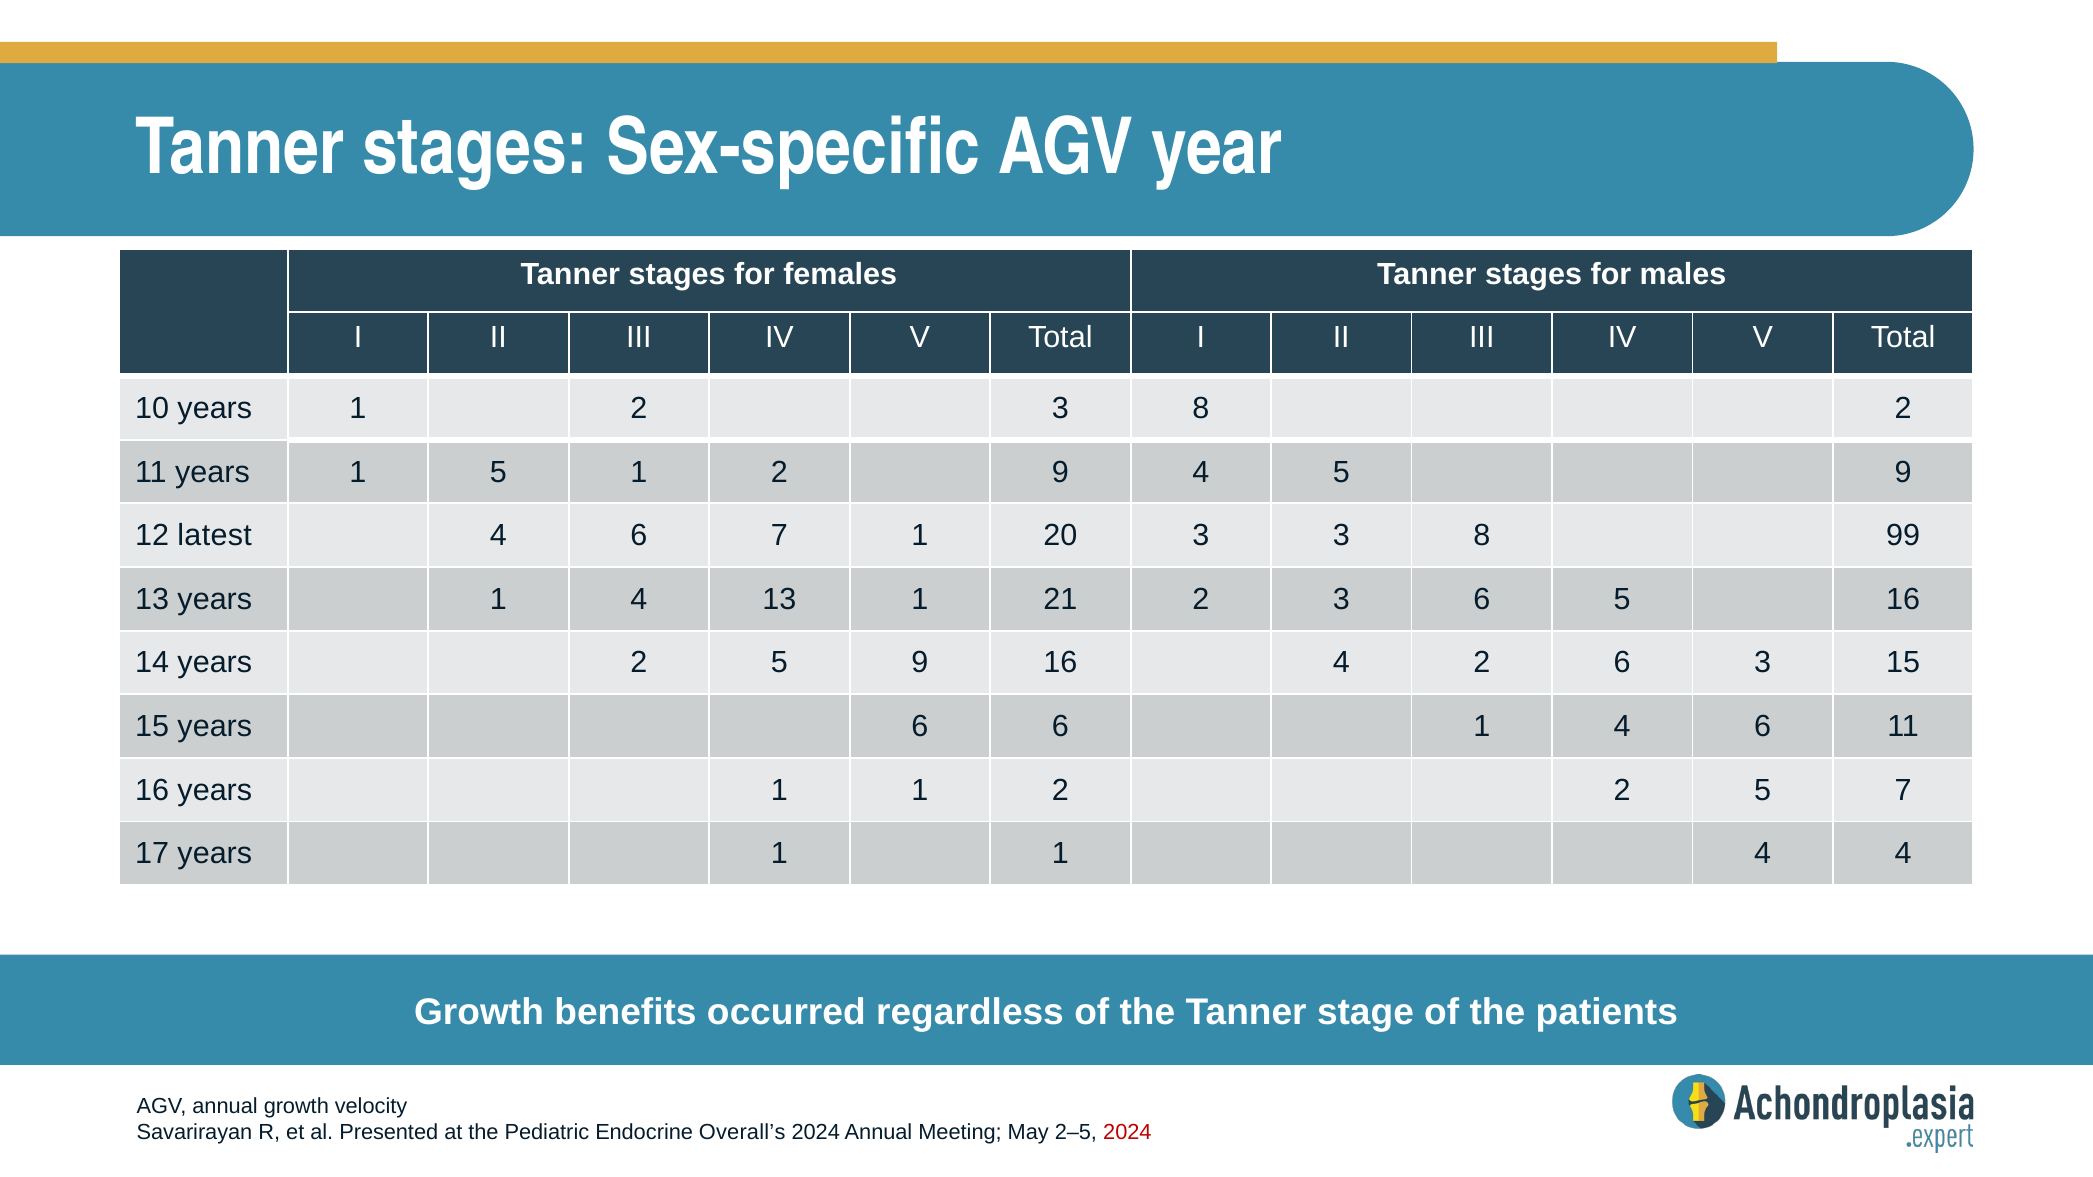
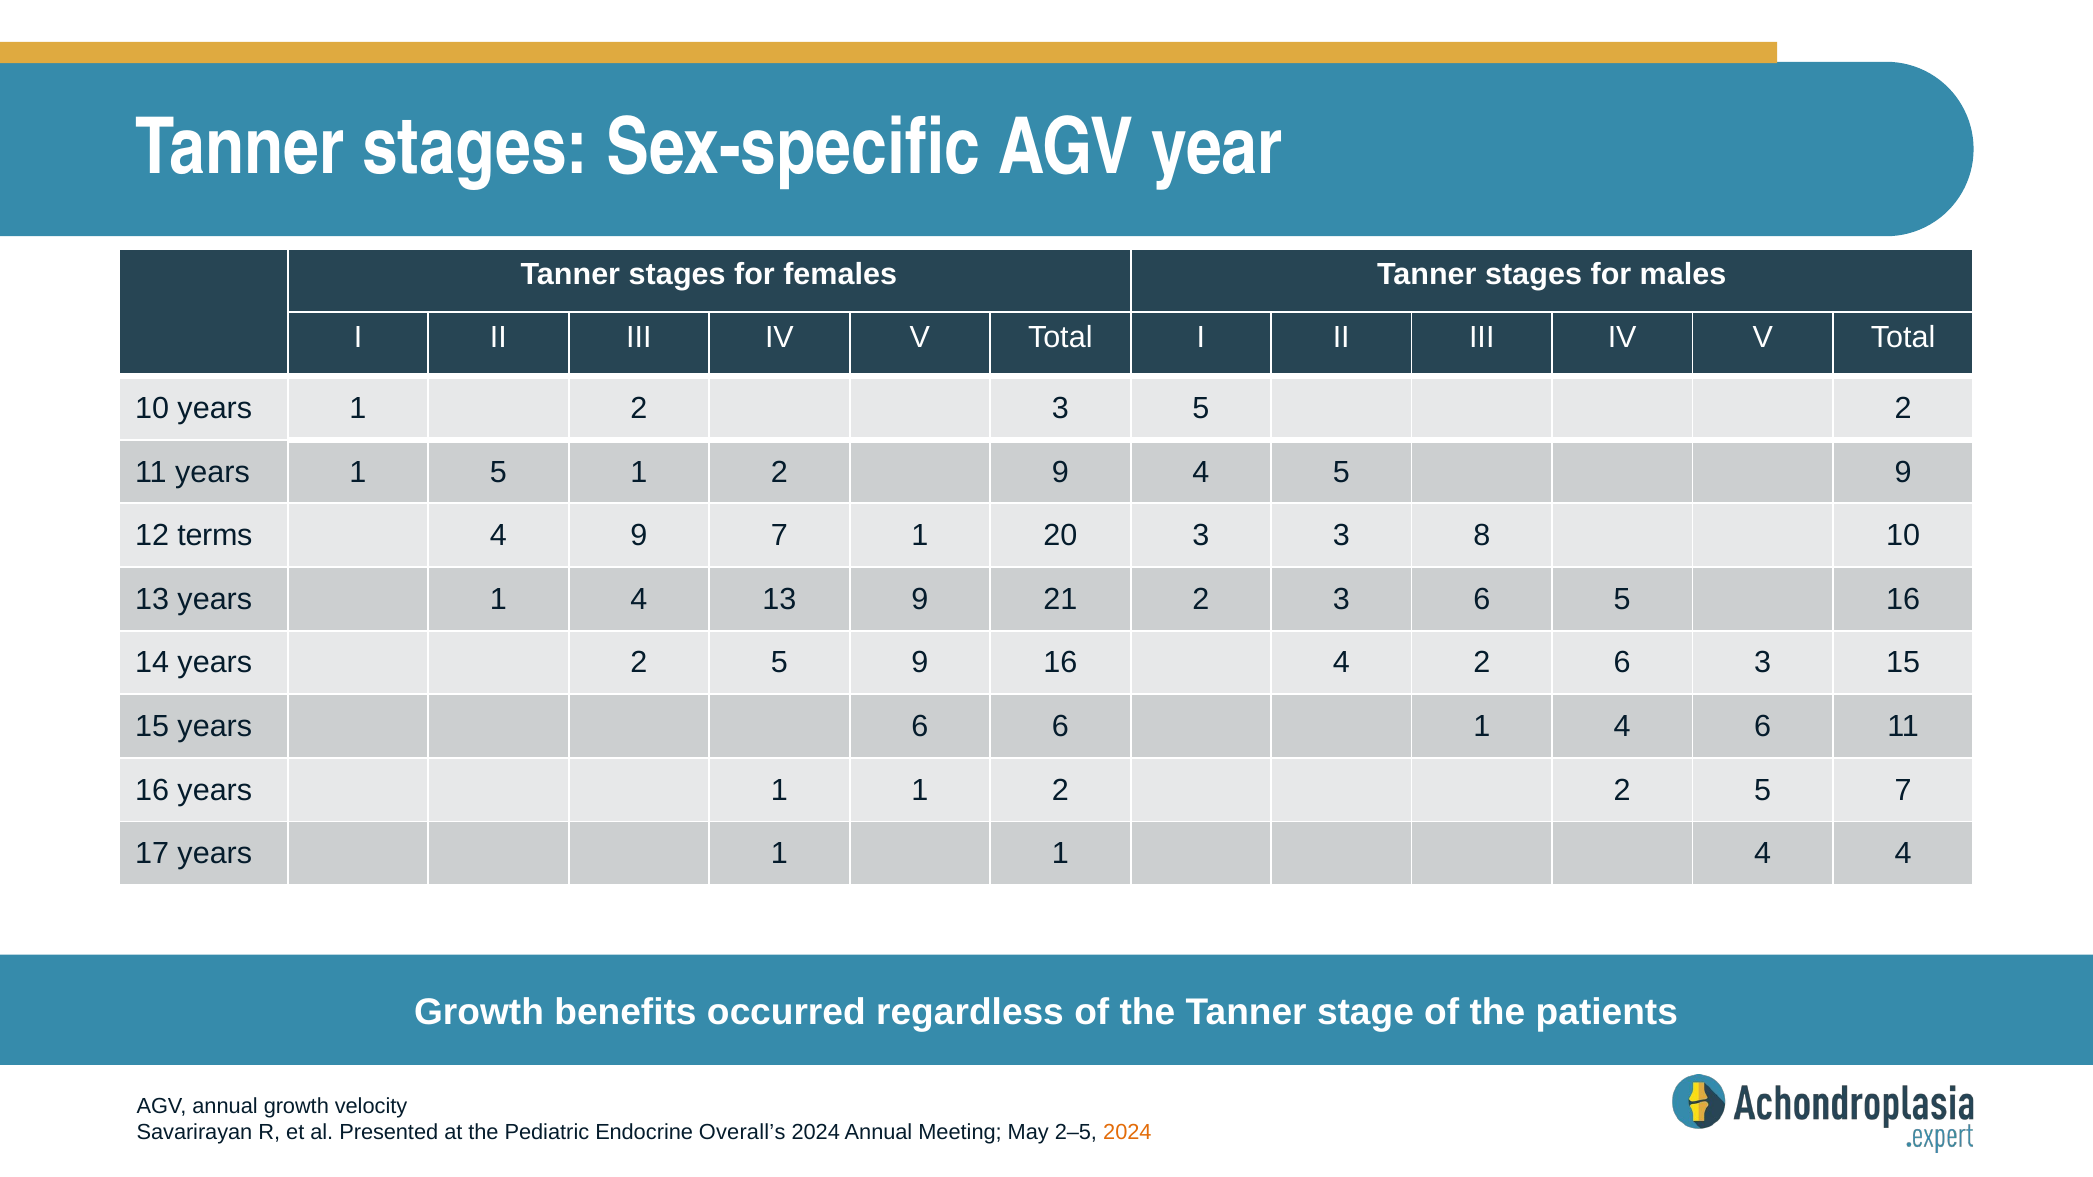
2 3 8: 8 -> 5
latest: latest -> terms
6 at (639, 536): 6 -> 9
8 99: 99 -> 10
13 1: 1 -> 9
2024 at (1127, 1133) colour: red -> orange
